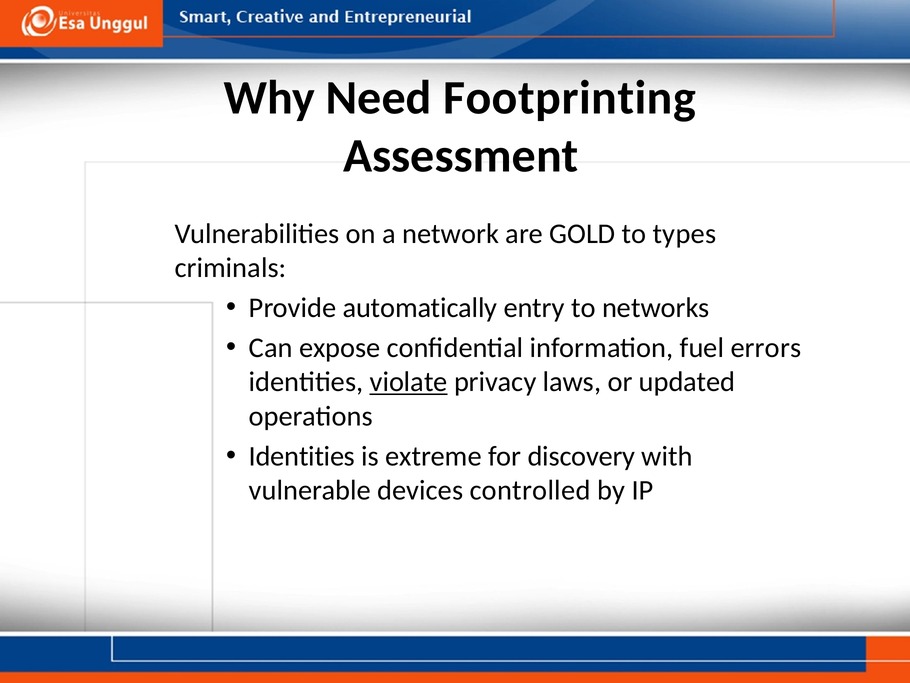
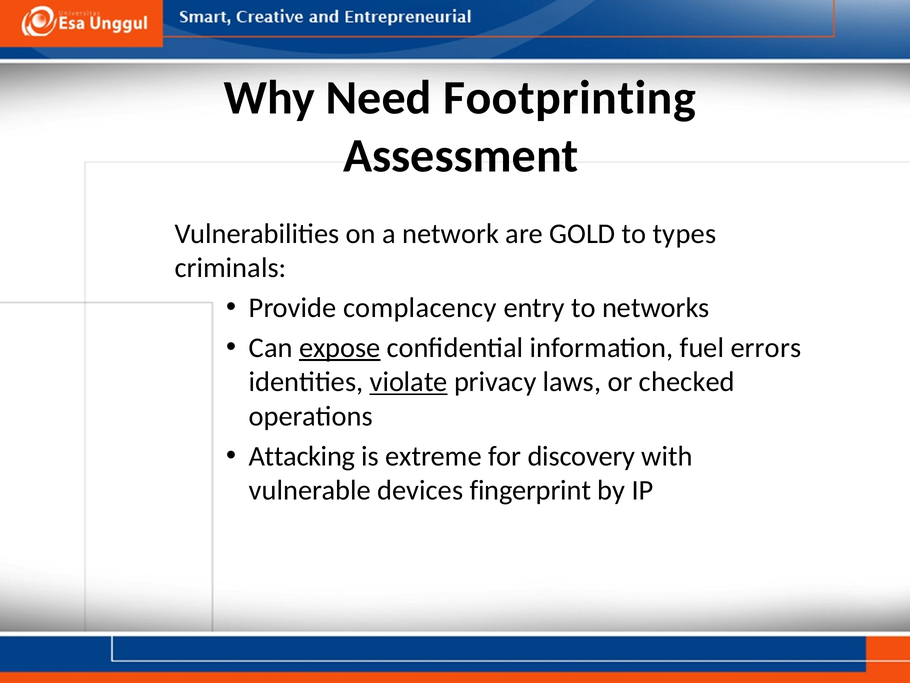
automatically: automatically -> complacency
expose underline: none -> present
updated: updated -> checked
Identities at (302, 456): Identities -> Attacking
controlled: controlled -> fingerprint
